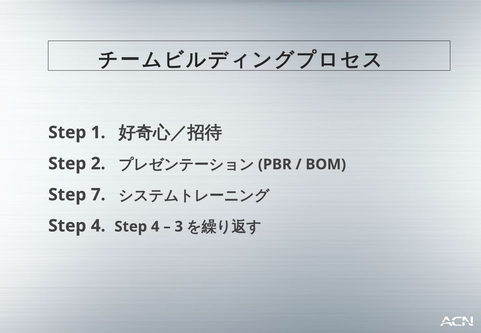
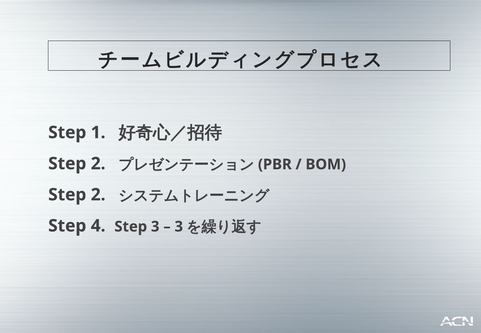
7 at (98, 195): 7 -> 2
4 Step 4: 4 -> 3
